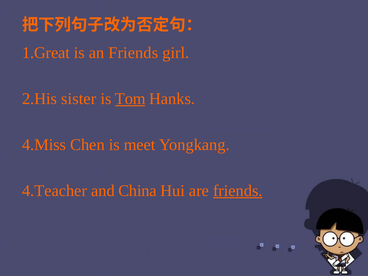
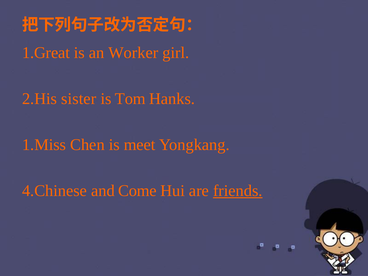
an Friends: Friends -> Worker
Tom underline: present -> none
4.Miss: 4.Miss -> 1.Miss
4.Teacher: 4.Teacher -> 4.Chinese
China: China -> Come
